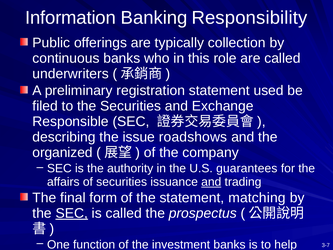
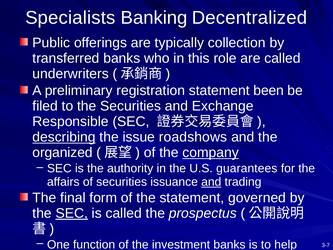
Information: Information -> Specialists
Responsibility: Responsibility -> Decentralized
continuous: continuous -> transferred
used: used -> been
describing underline: none -> present
company underline: none -> present
matching: matching -> governed
